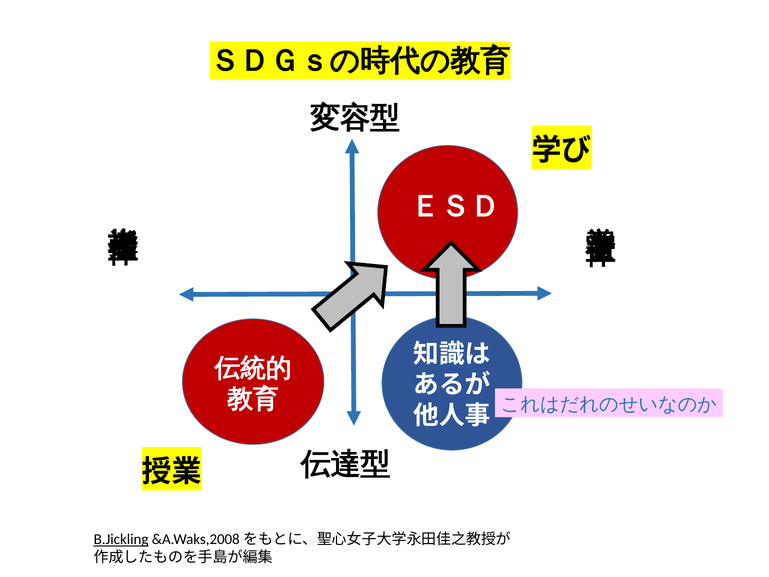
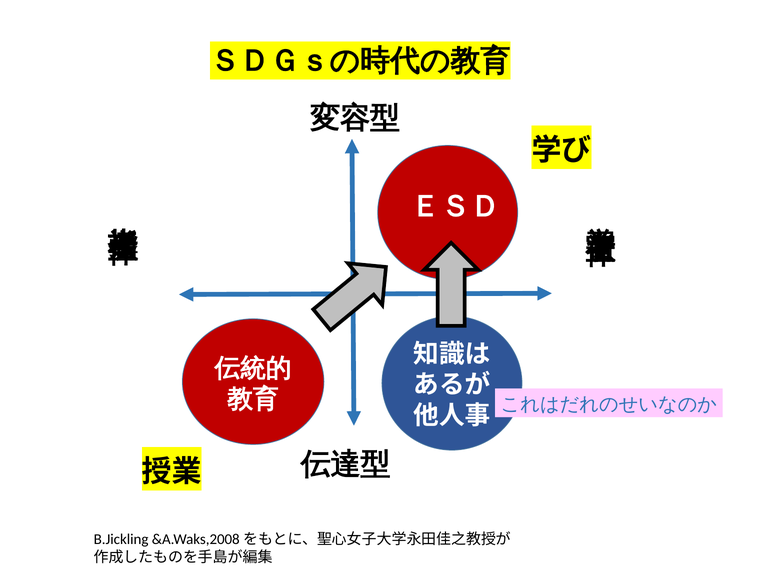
B.Jickling underline: present -> none
